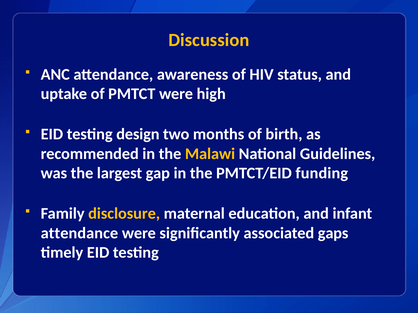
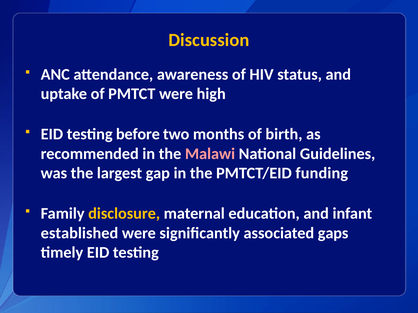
design: design -> before
Malawi colour: yellow -> pink
attendance at (79, 233): attendance -> established
